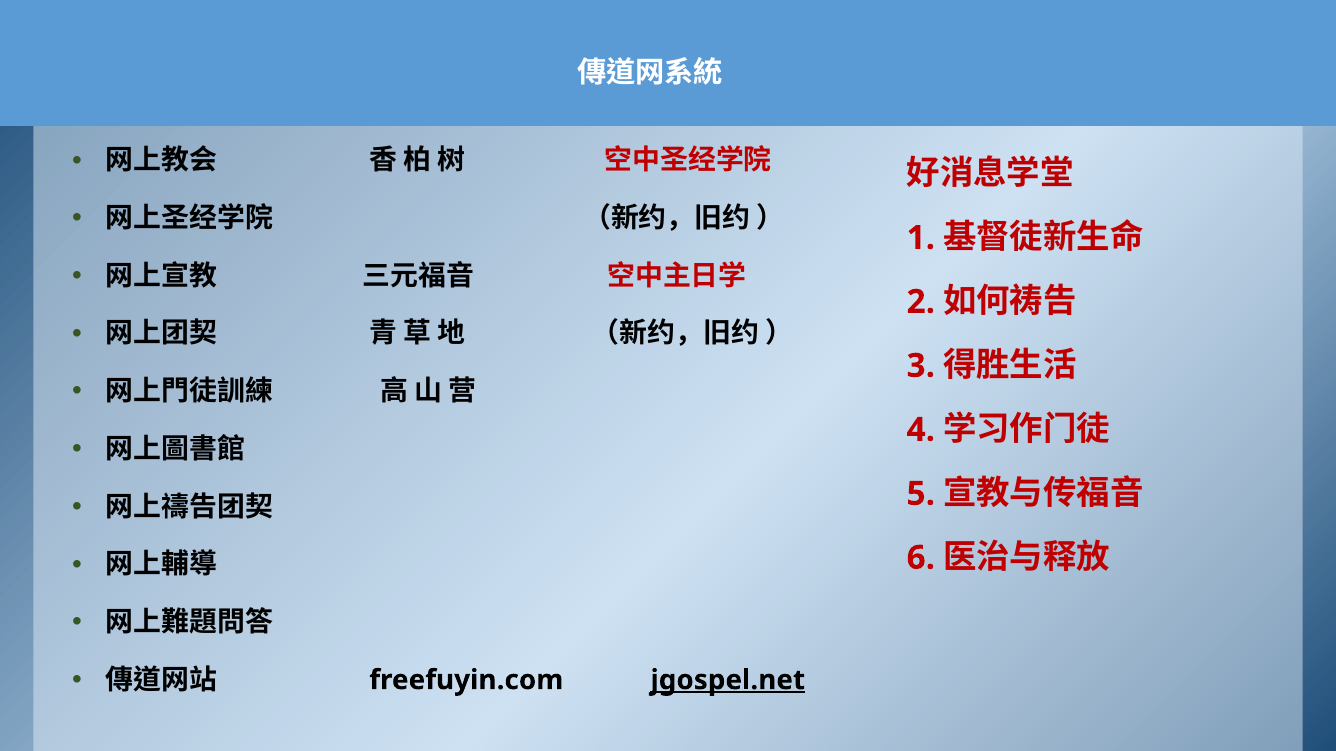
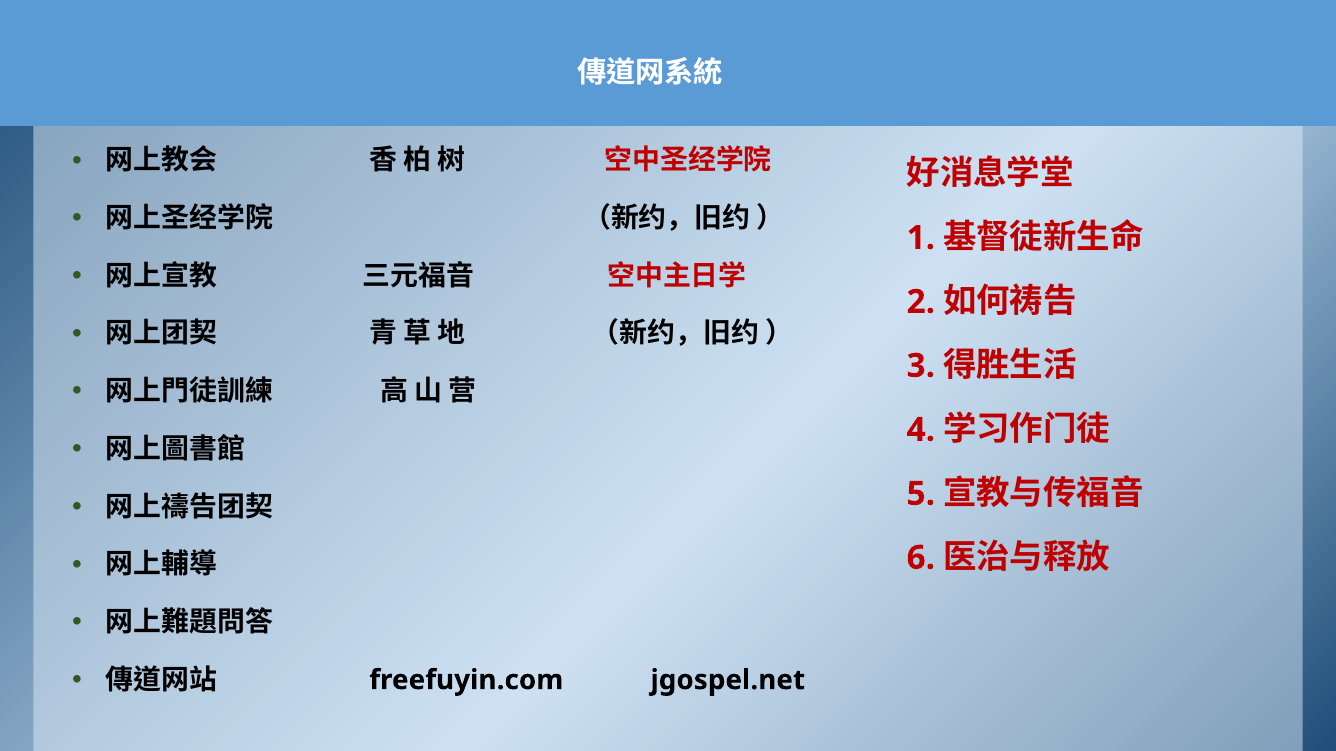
jgospel.net underline: present -> none
